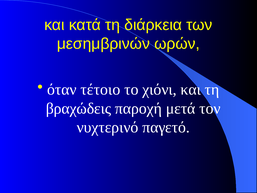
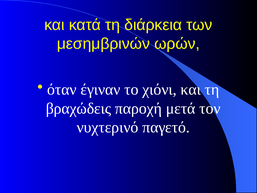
τέτοιο: τέτοιο -> έγιναν
